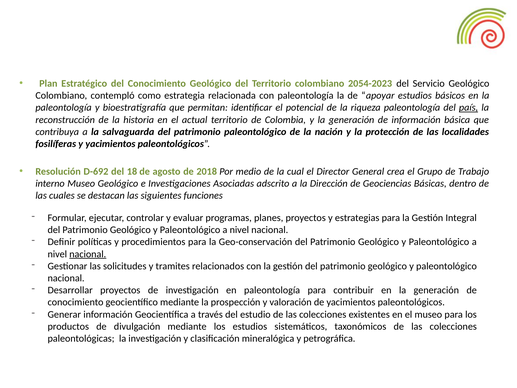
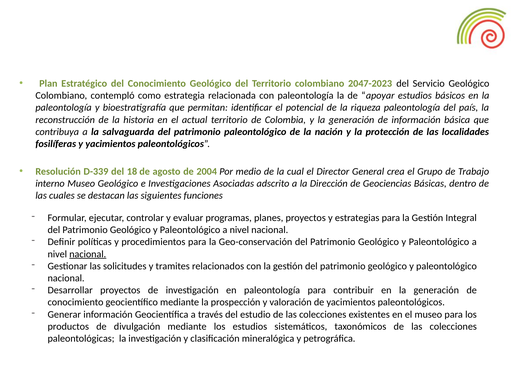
2054-2023: 2054-2023 -> 2047-2023
país underline: present -> none
D-692: D-692 -> D-339
2018: 2018 -> 2004
